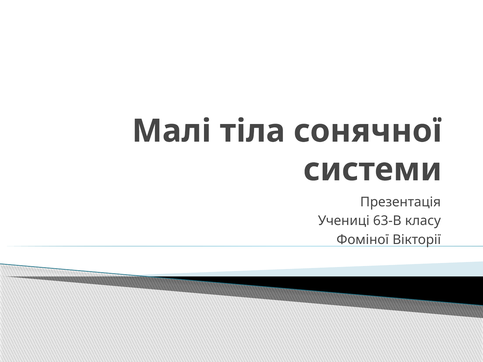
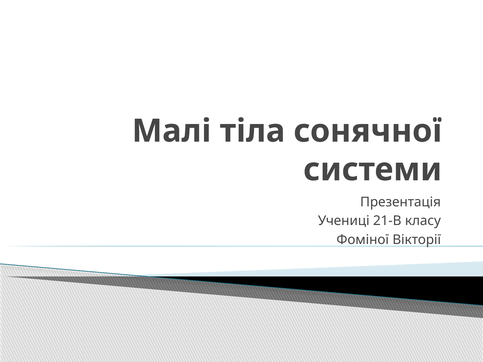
63-В: 63-В -> 21-В
